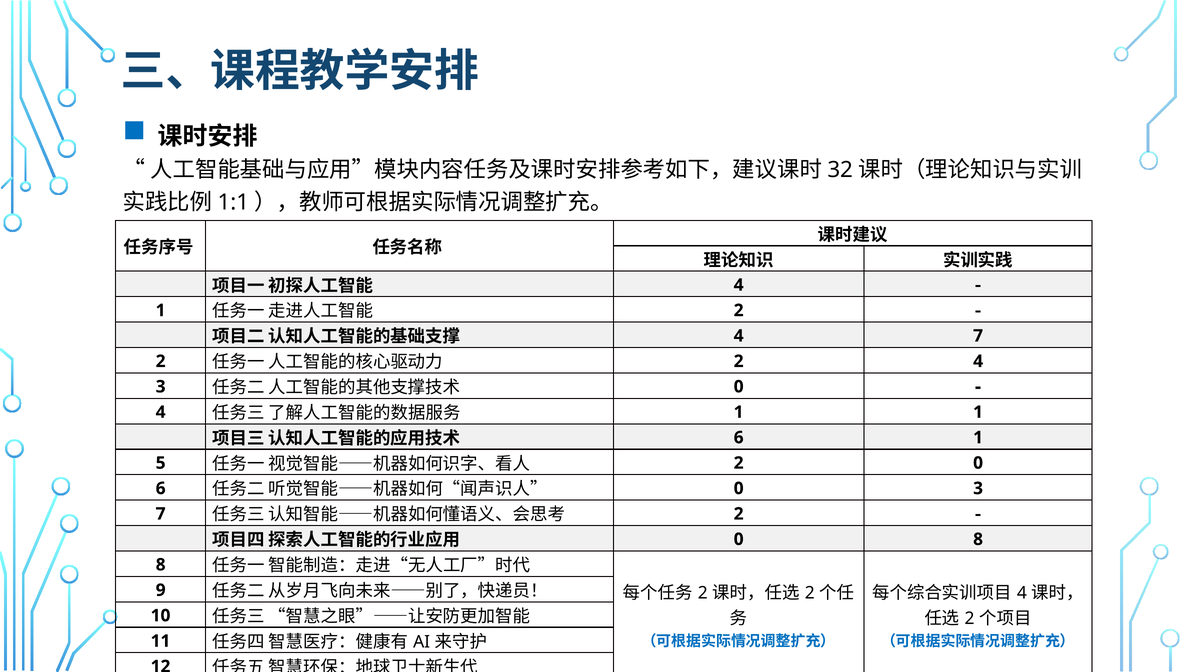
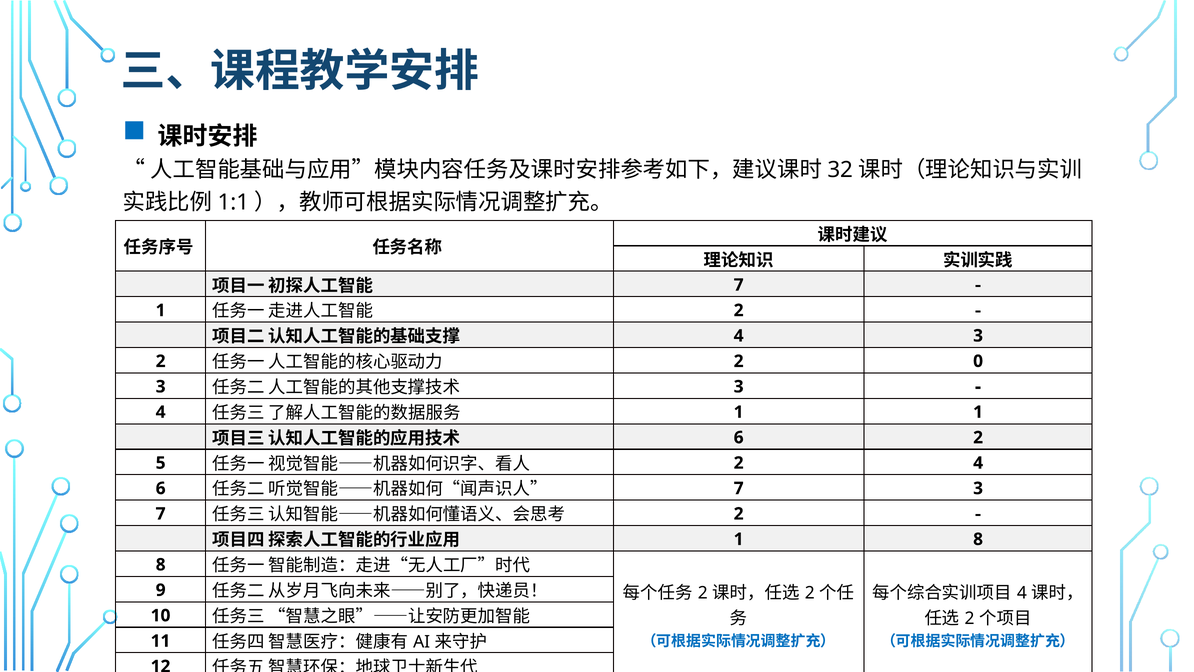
4 at (739, 285): 4 -> 7
4 7: 7 -> 3
2 4: 4 -> 0
0 at (739, 386): 0 -> 3
6 1: 1 -> 2
2 0: 0 -> 4
0 at (739, 488): 0 -> 7
0 at (739, 539): 0 -> 1
